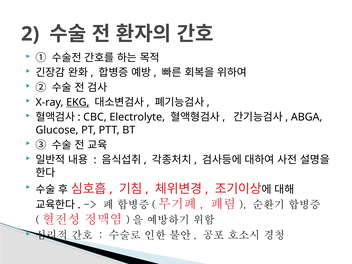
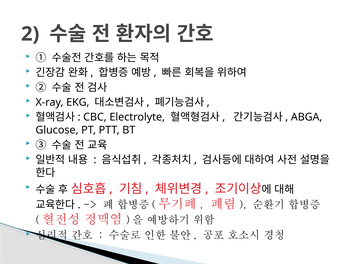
EKG underline: present -> none
